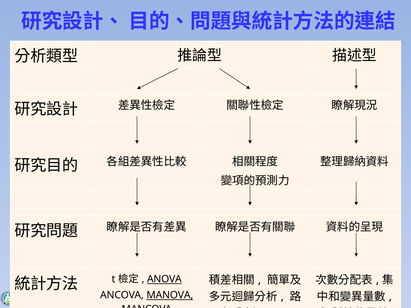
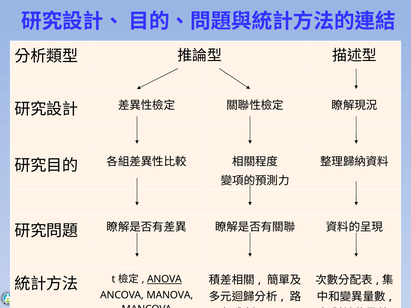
MANOVA underline: present -> none
